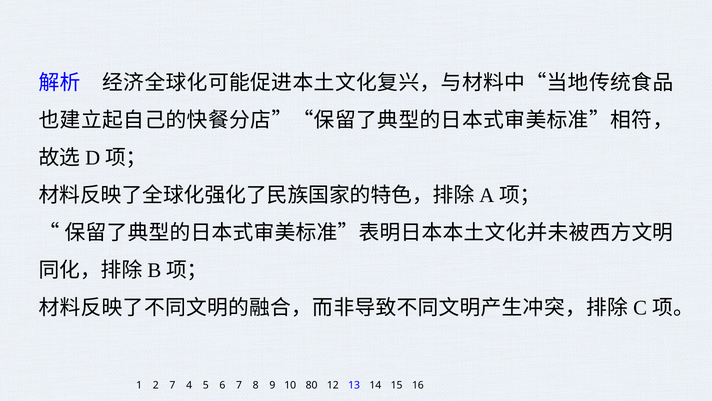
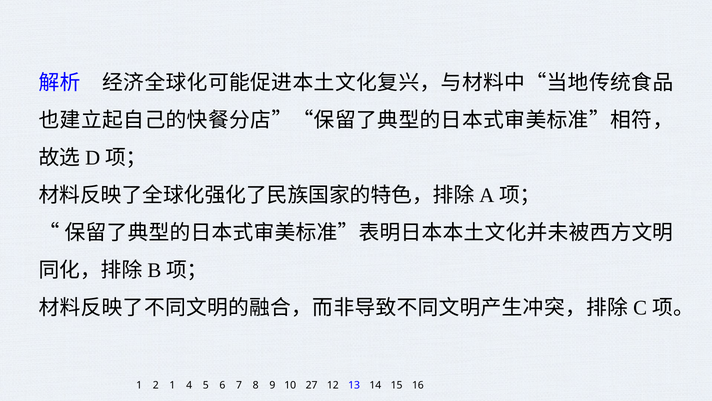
2 7: 7 -> 1
80: 80 -> 27
